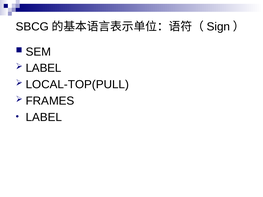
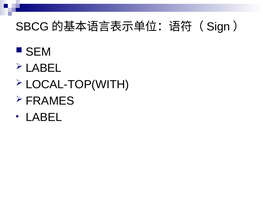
LOCAL-TOP(PULL: LOCAL-TOP(PULL -> LOCAL-TOP(WITH
